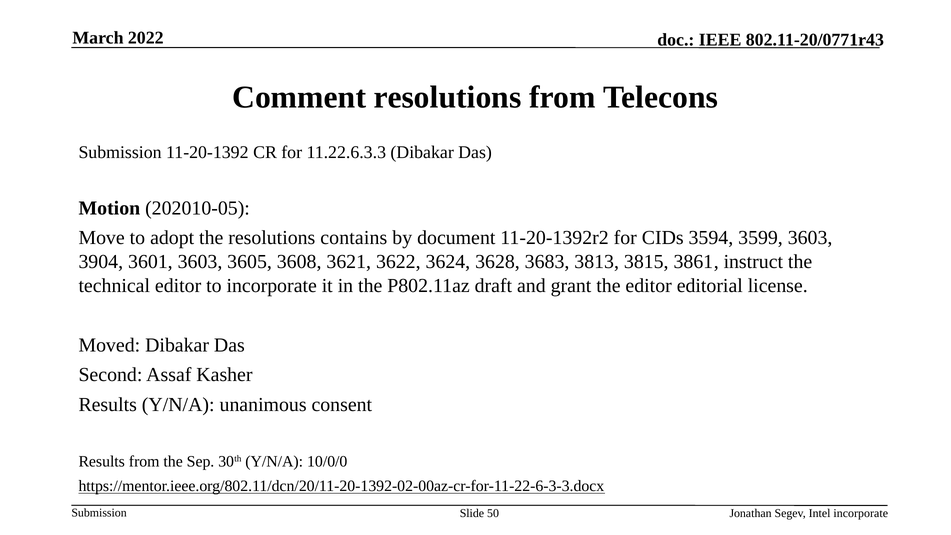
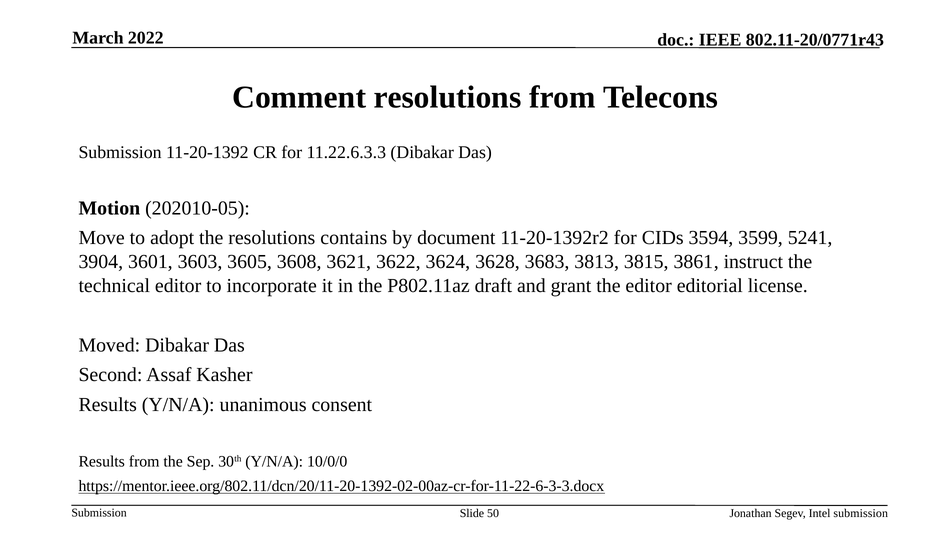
3599 3603: 3603 -> 5241
Intel incorporate: incorporate -> submission
